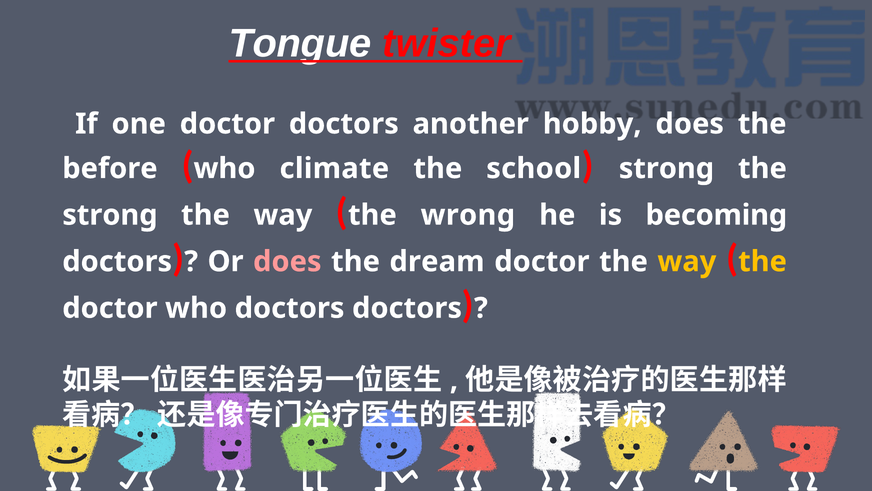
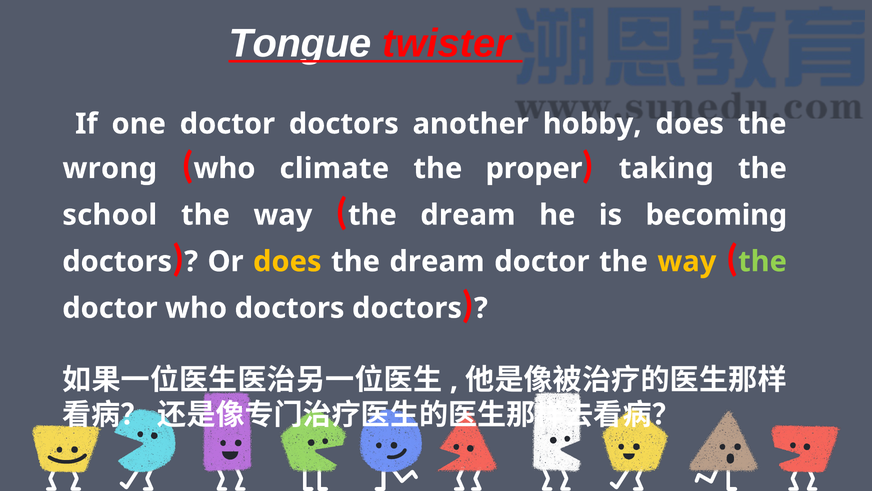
before: before -> wrong
school: school -> proper
strong at (666, 168): strong -> taking
strong at (110, 215): strong -> school
wrong at (468, 215): wrong -> dream
does at (287, 261) colour: pink -> yellow
the at (763, 261) colour: yellow -> light green
